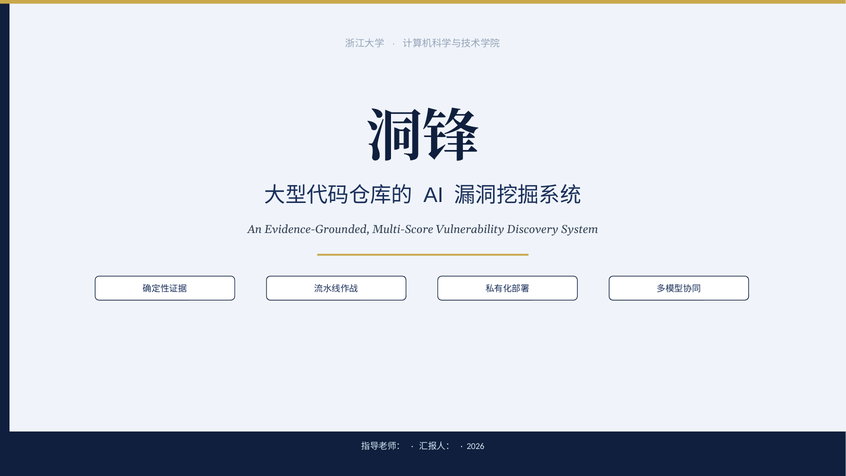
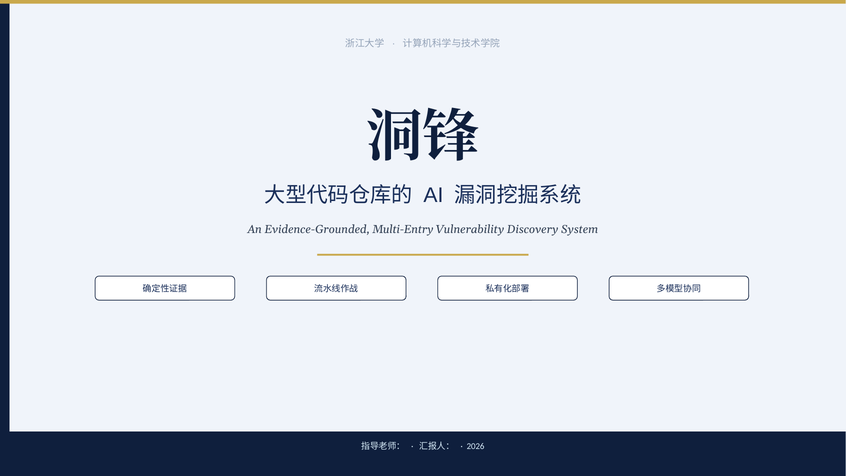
Multi-Score: Multi-Score -> Multi-Entry
